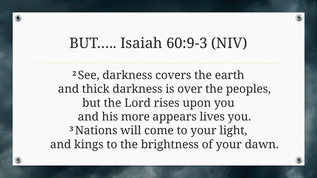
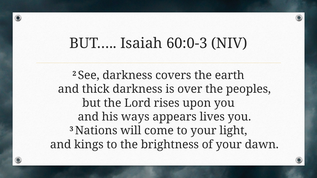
60:9-3: 60:9-3 -> 60:0-3
more: more -> ways
